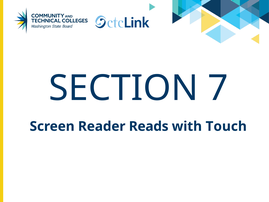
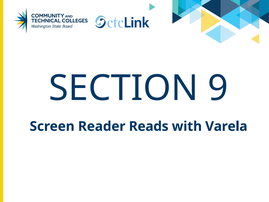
7: 7 -> 9
Touch: Touch -> Varela
